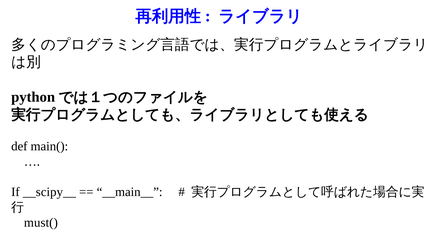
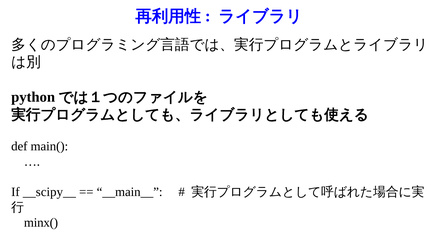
must(: must( -> minx(
